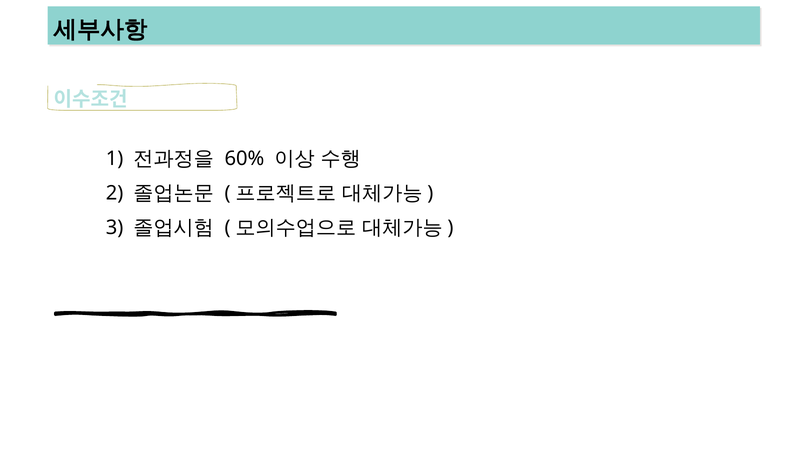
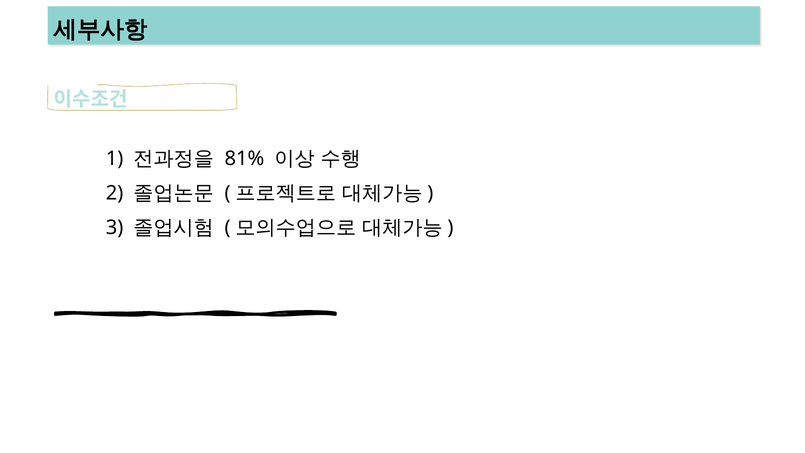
60%: 60% -> 81%
